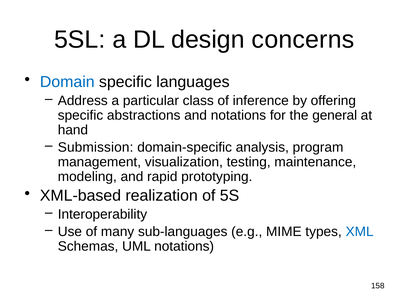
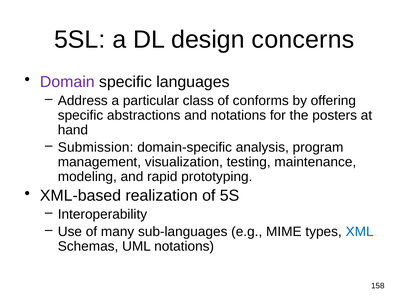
Domain colour: blue -> purple
inference: inference -> conforms
general: general -> posters
